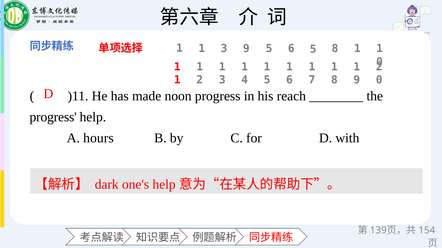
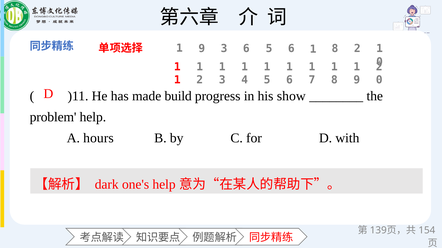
1 at (202, 49): 1 -> 9
3 9: 9 -> 6
5 6 5: 5 -> 1
1 at (357, 49): 1 -> 2
noon: noon -> build
reach: reach -> show
progress at (53, 117): progress -> problem
